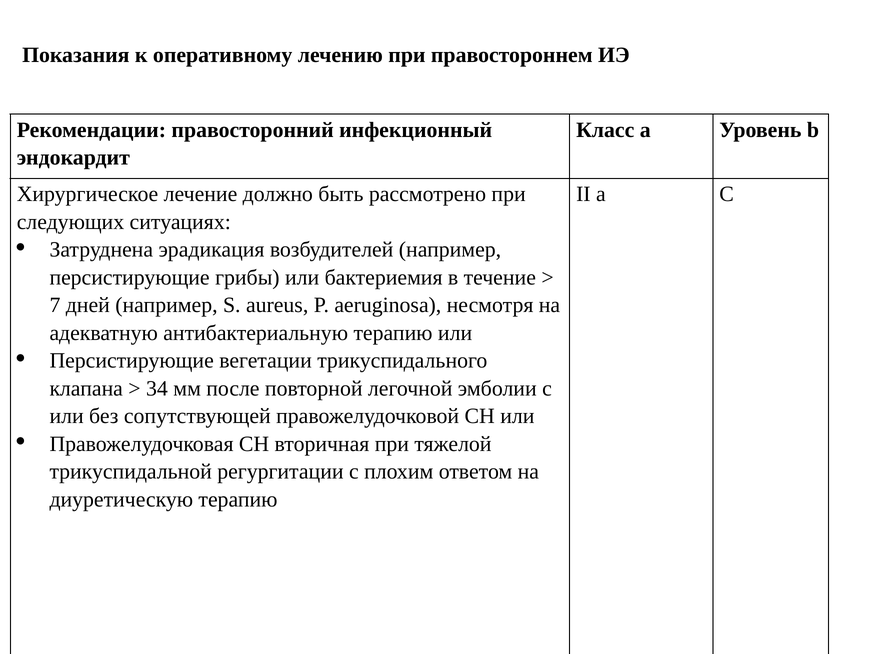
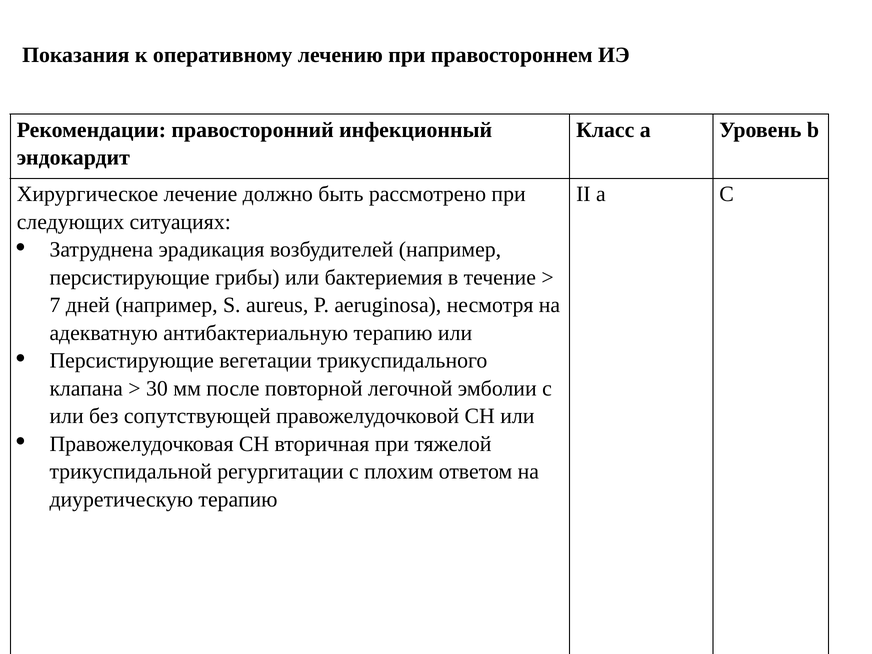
34: 34 -> 30
